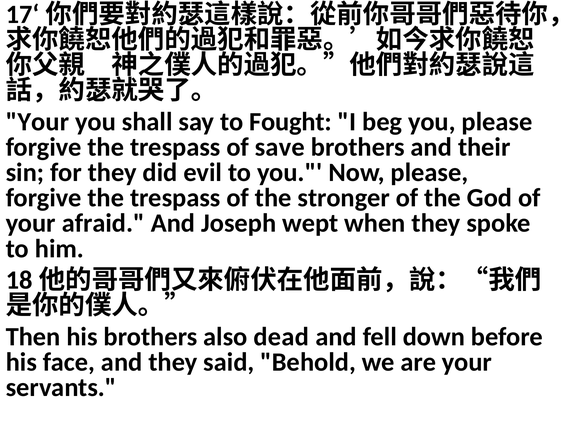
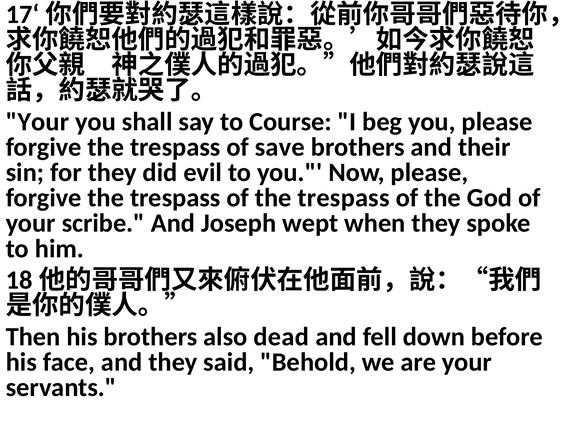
Fought: Fought -> Course
of the stronger: stronger -> trespass
afraid: afraid -> scribe
